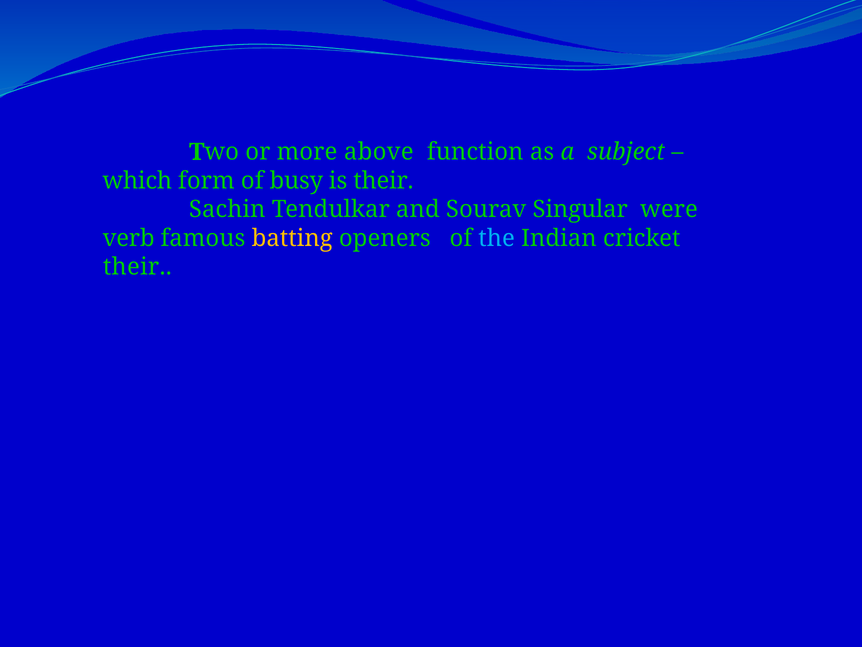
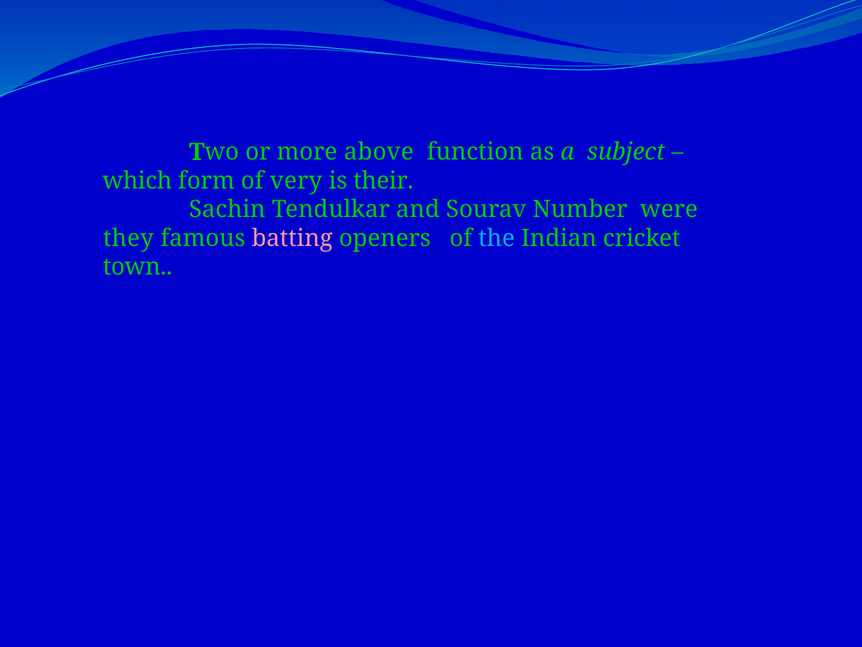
busy: busy -> very
Singular: Singular -> Number
verb: verb -> they
batting colour: yellow -> pink
their at (137, 267): their -> town
